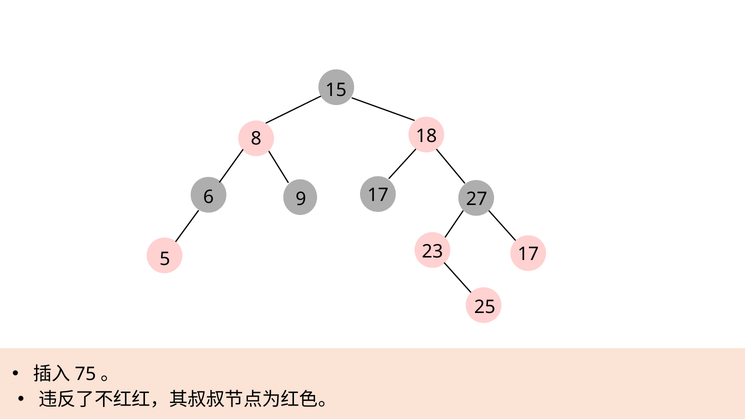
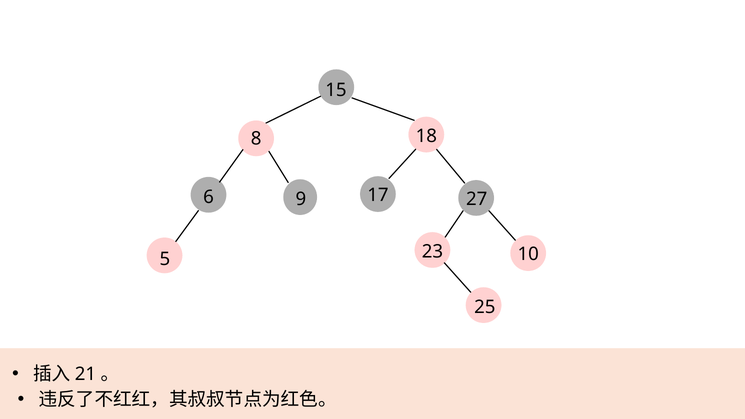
23 17: 17 -> 10
75: 75 -> 21
